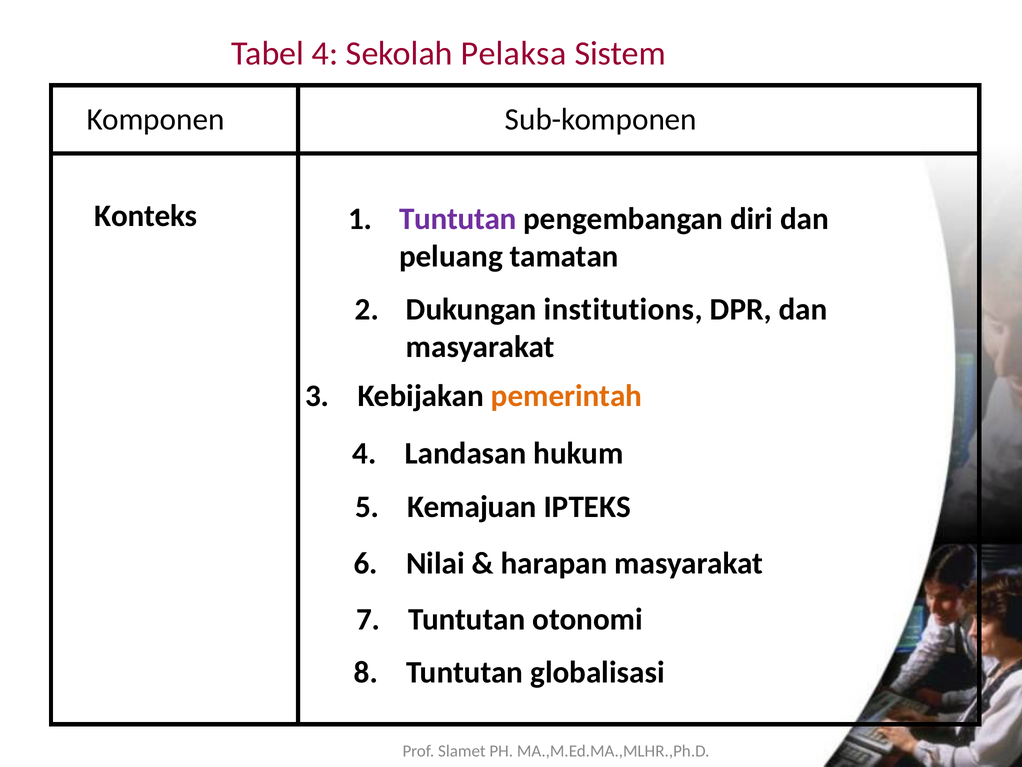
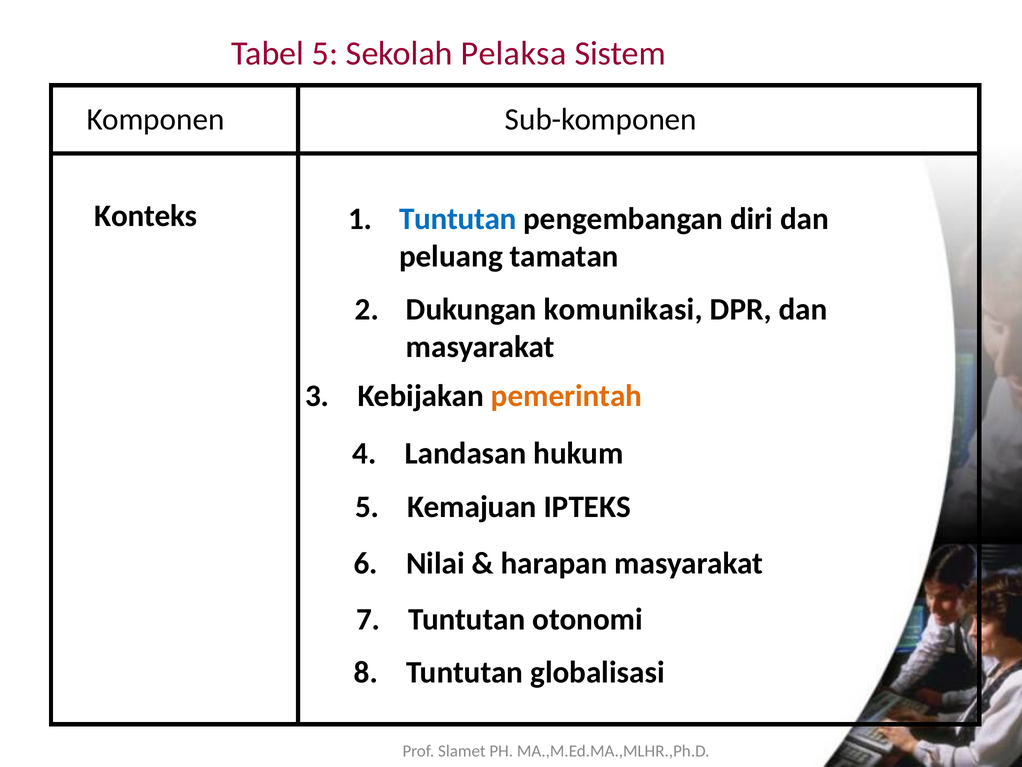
Tabel 4: 4 -> 5
Tuntutan at (458, 219) colour: purple -> blue
institutions: institutions -> komunikasi
